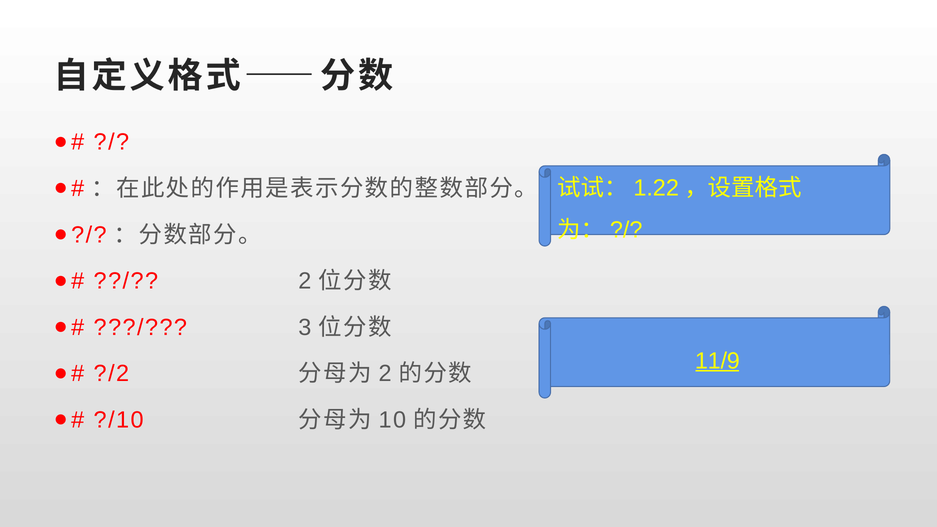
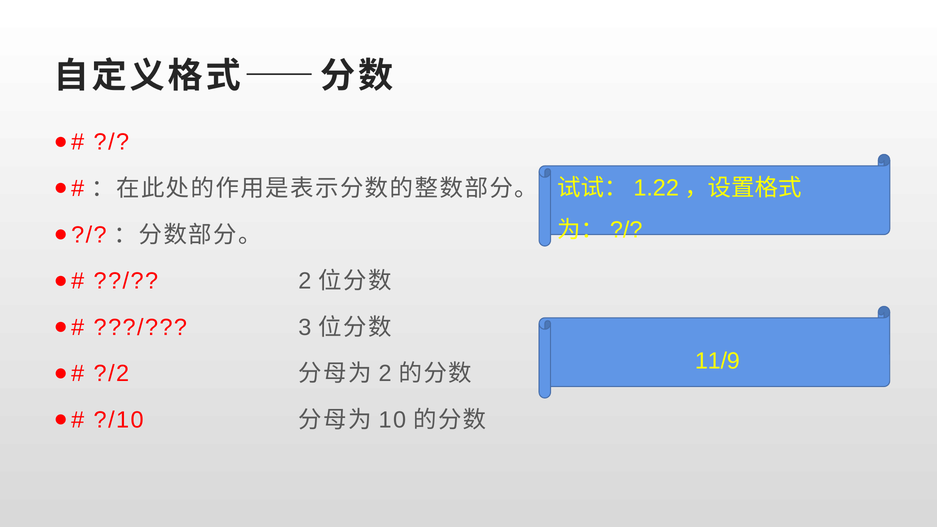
11/9 underline: present -> none
